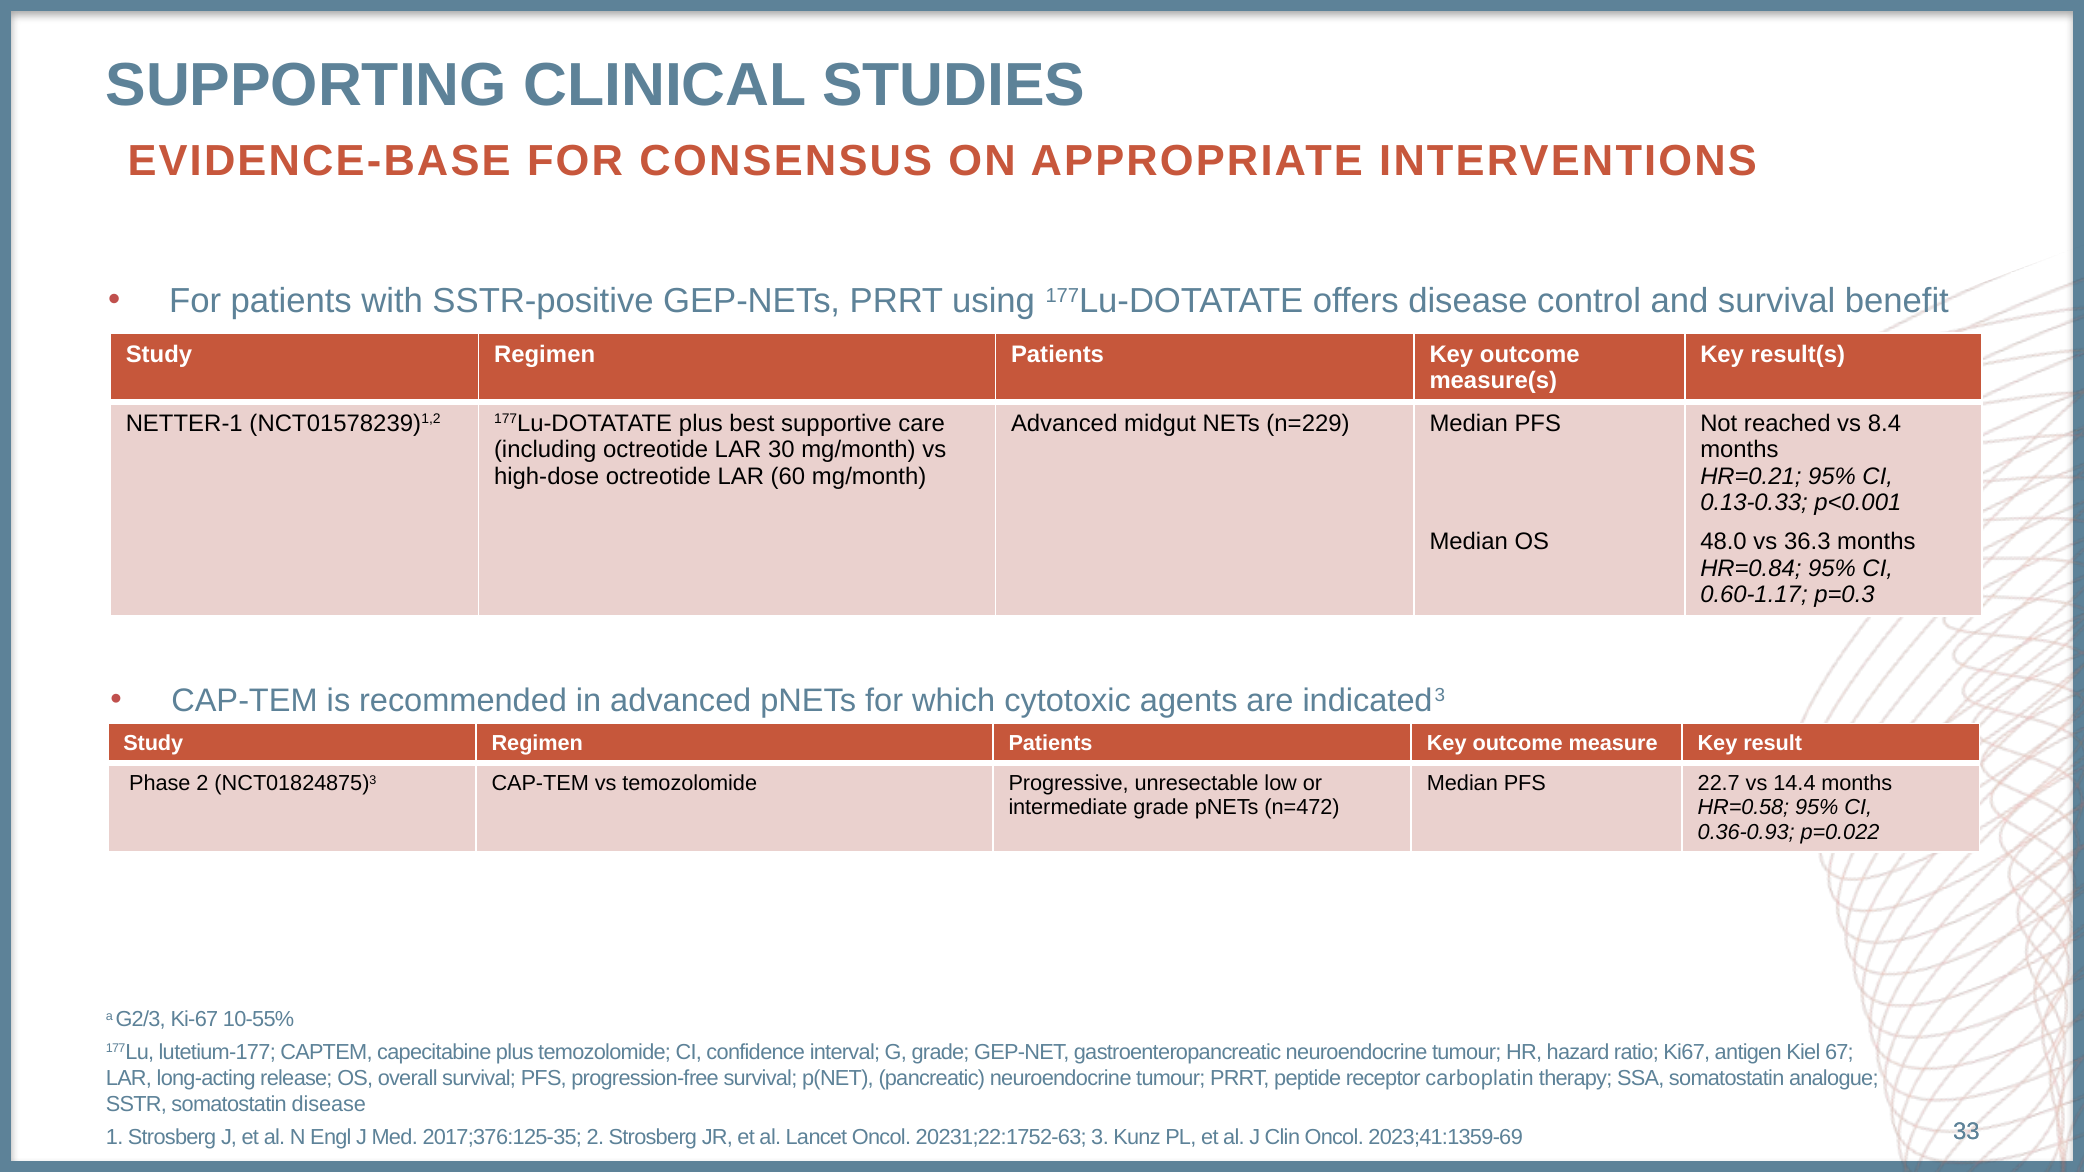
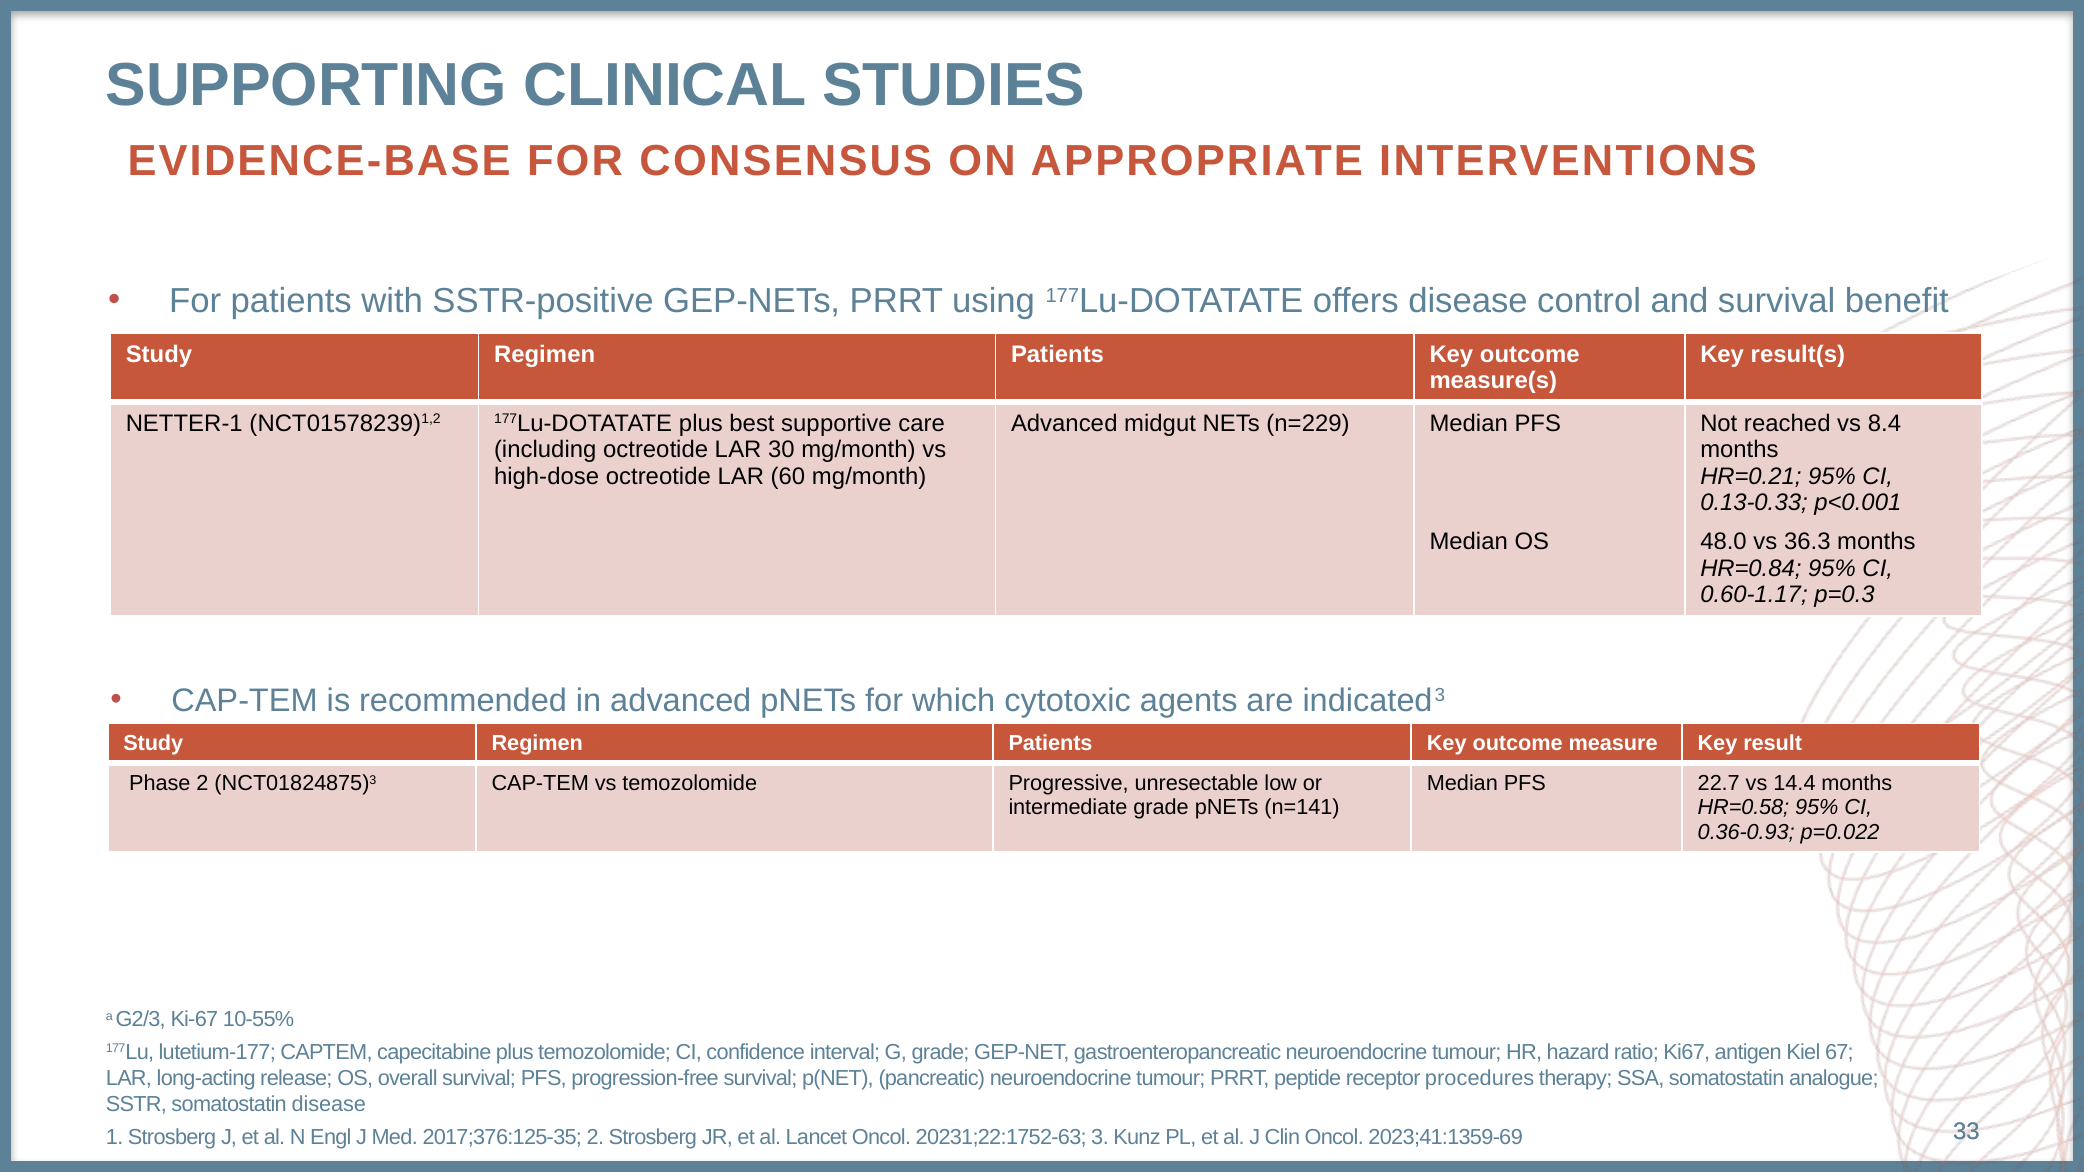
n=472: n=472 -> n=141
carboplatin: carboplatin -> procedures
